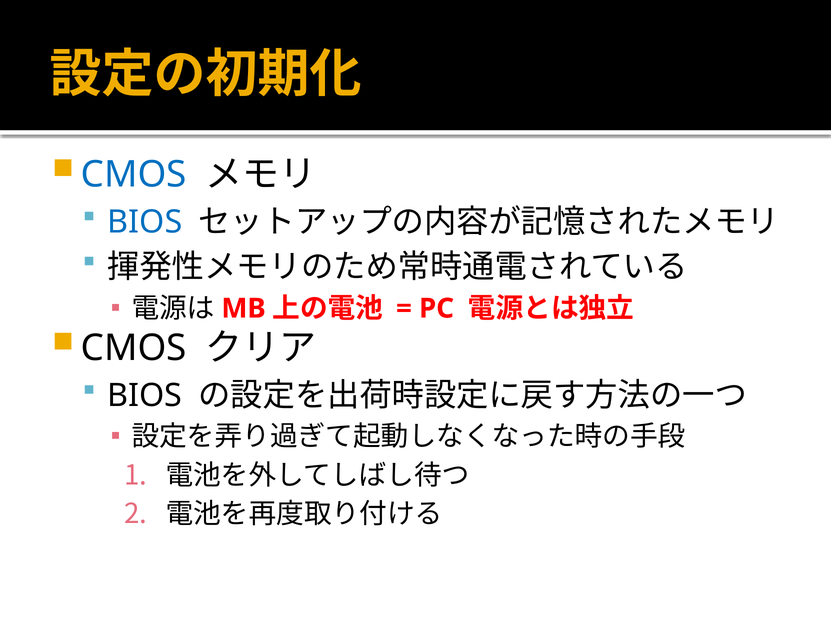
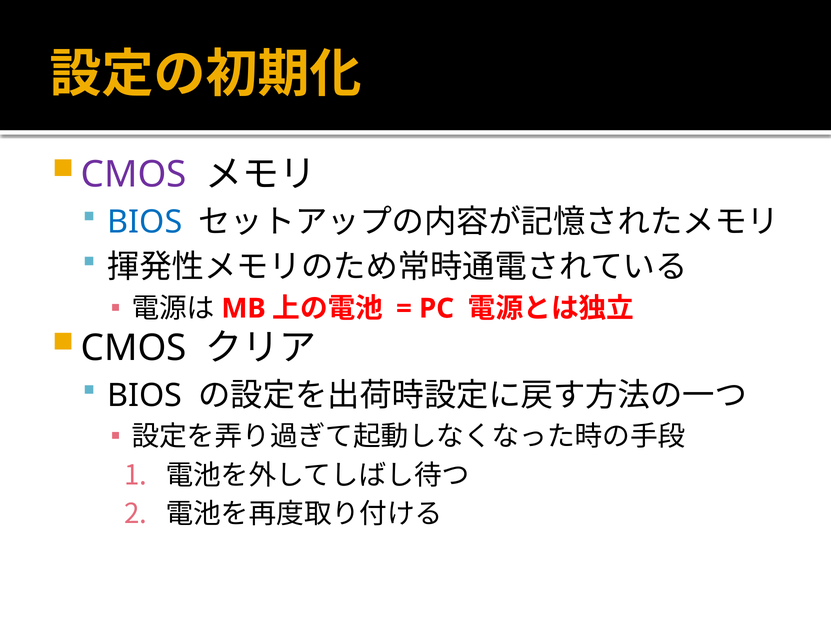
CMOS at (134, 175) colour: blue -> purple
